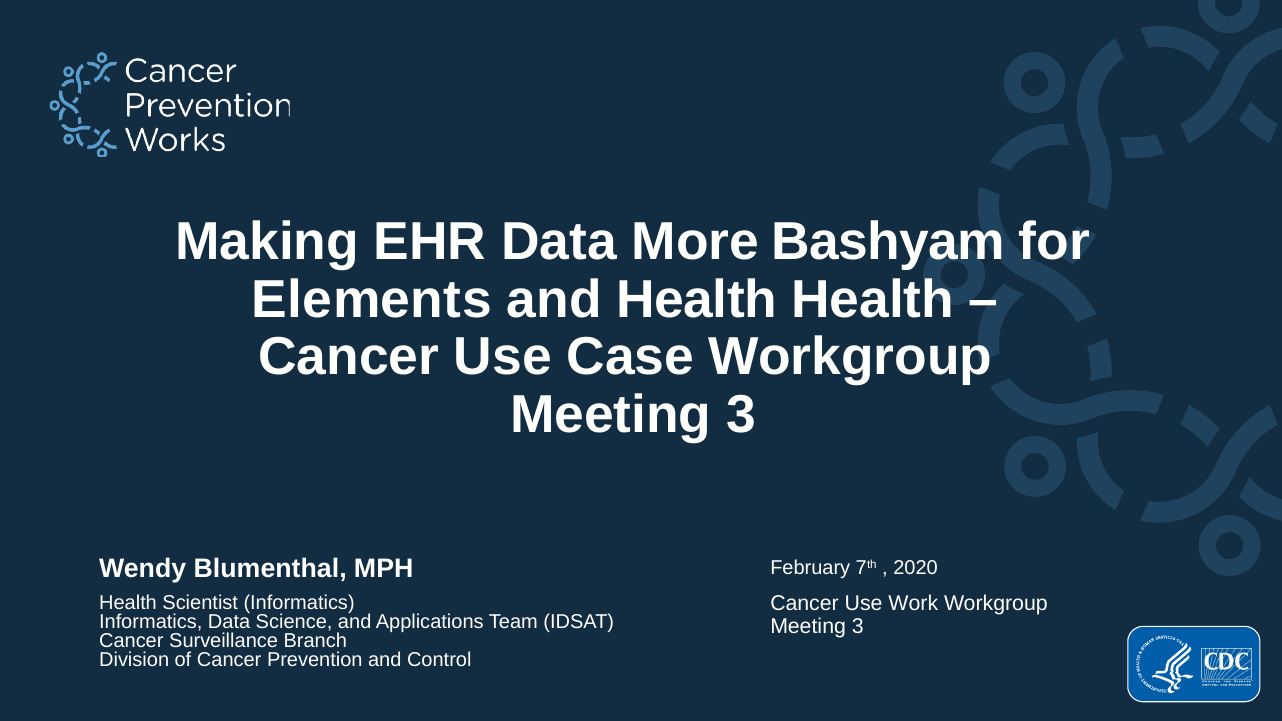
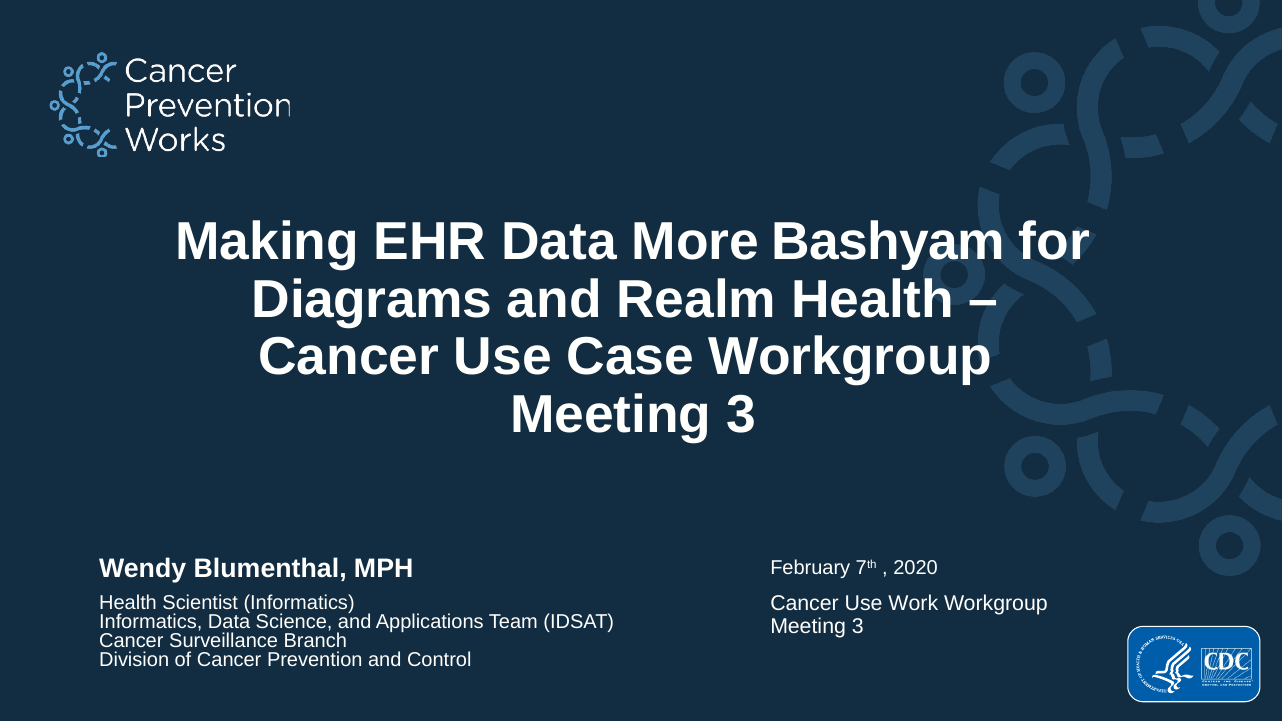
Elements: Elements -> Diagrams
and Health: Health -> Realm
